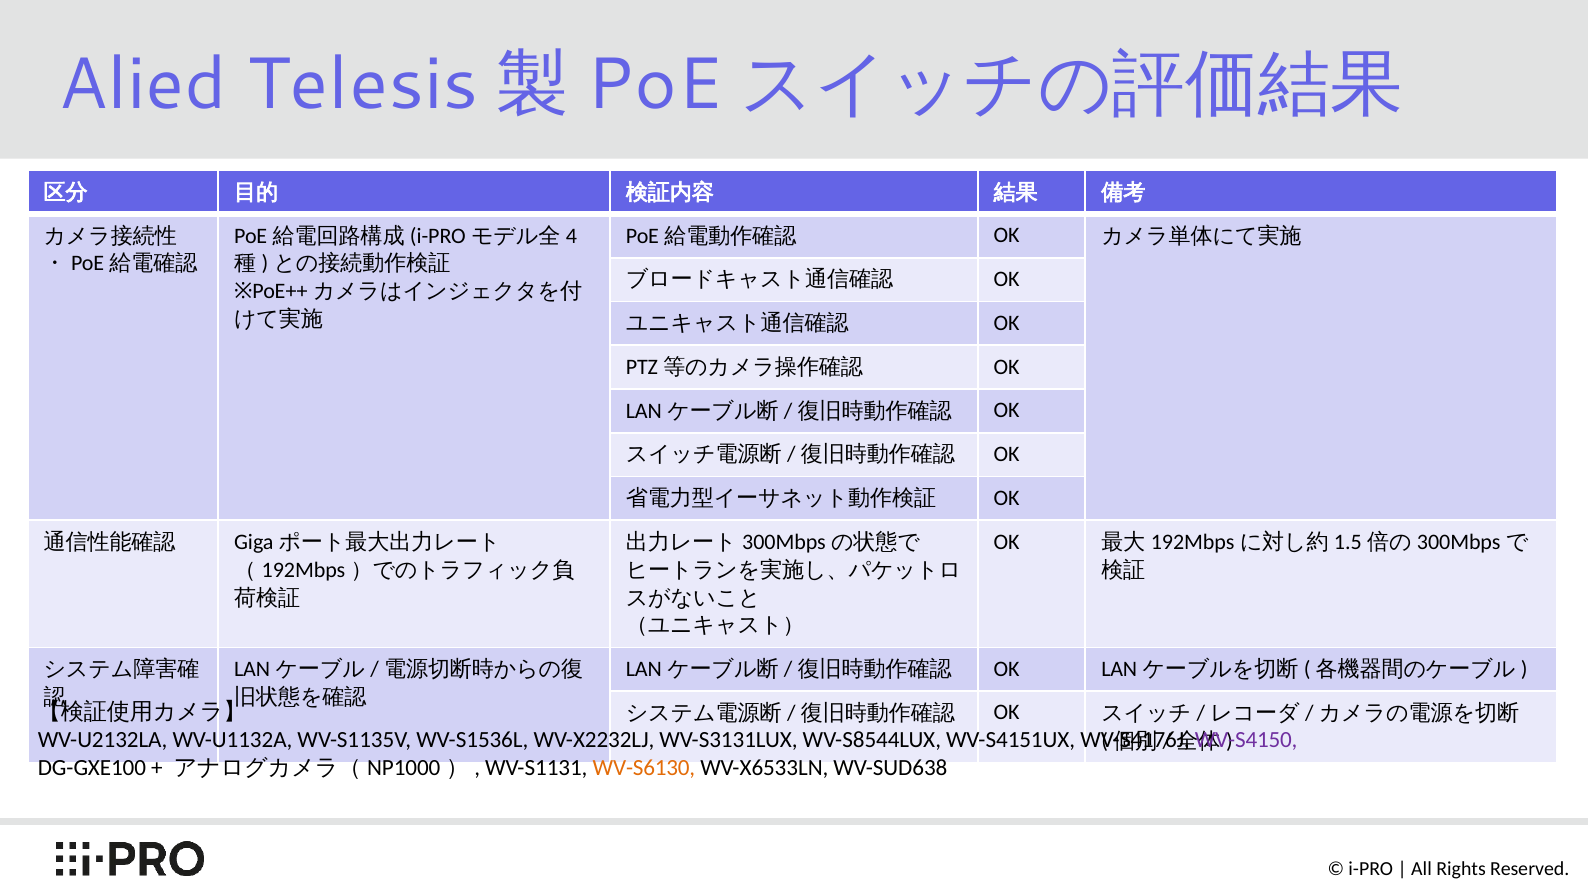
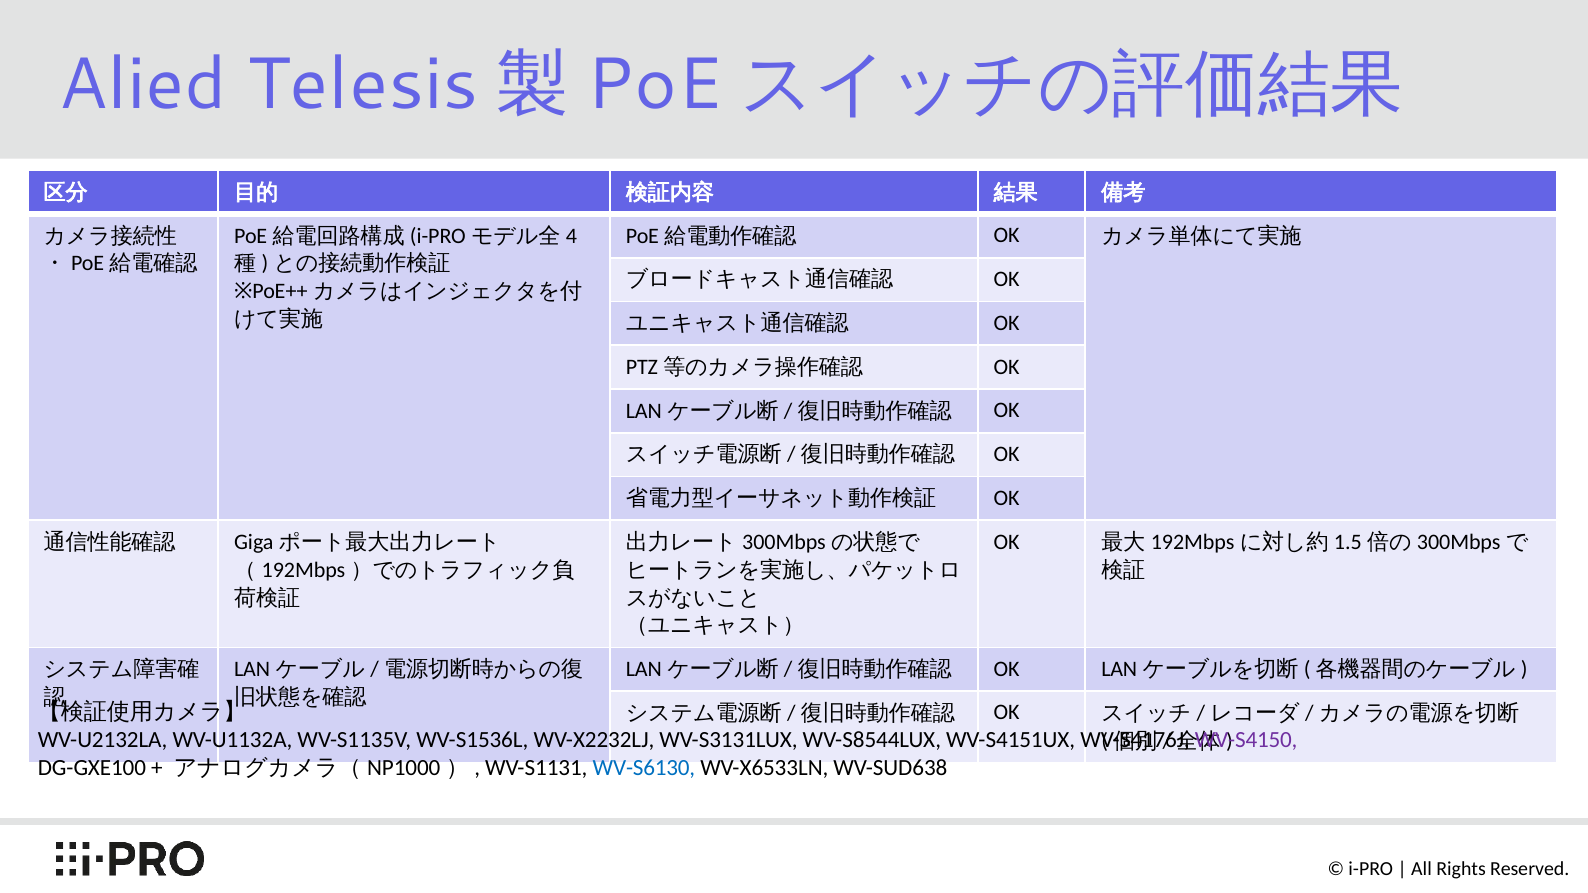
WV-S6130 colour: orange -> blue
